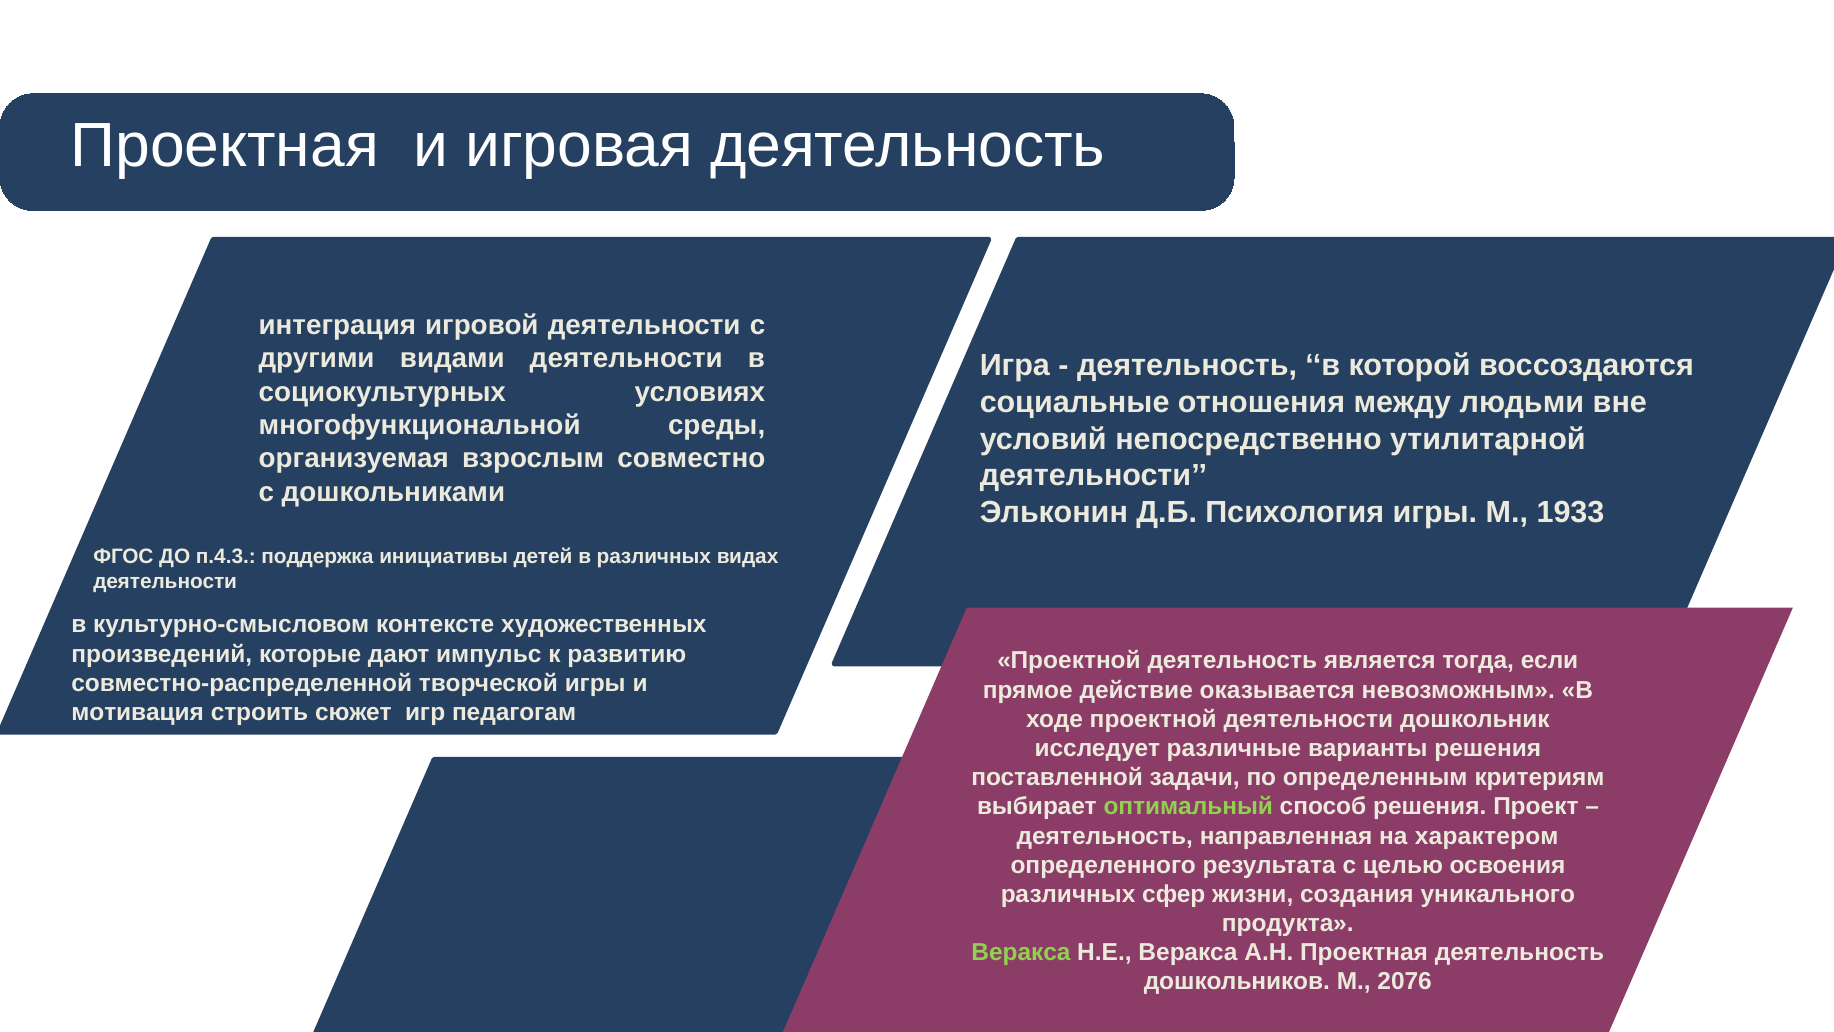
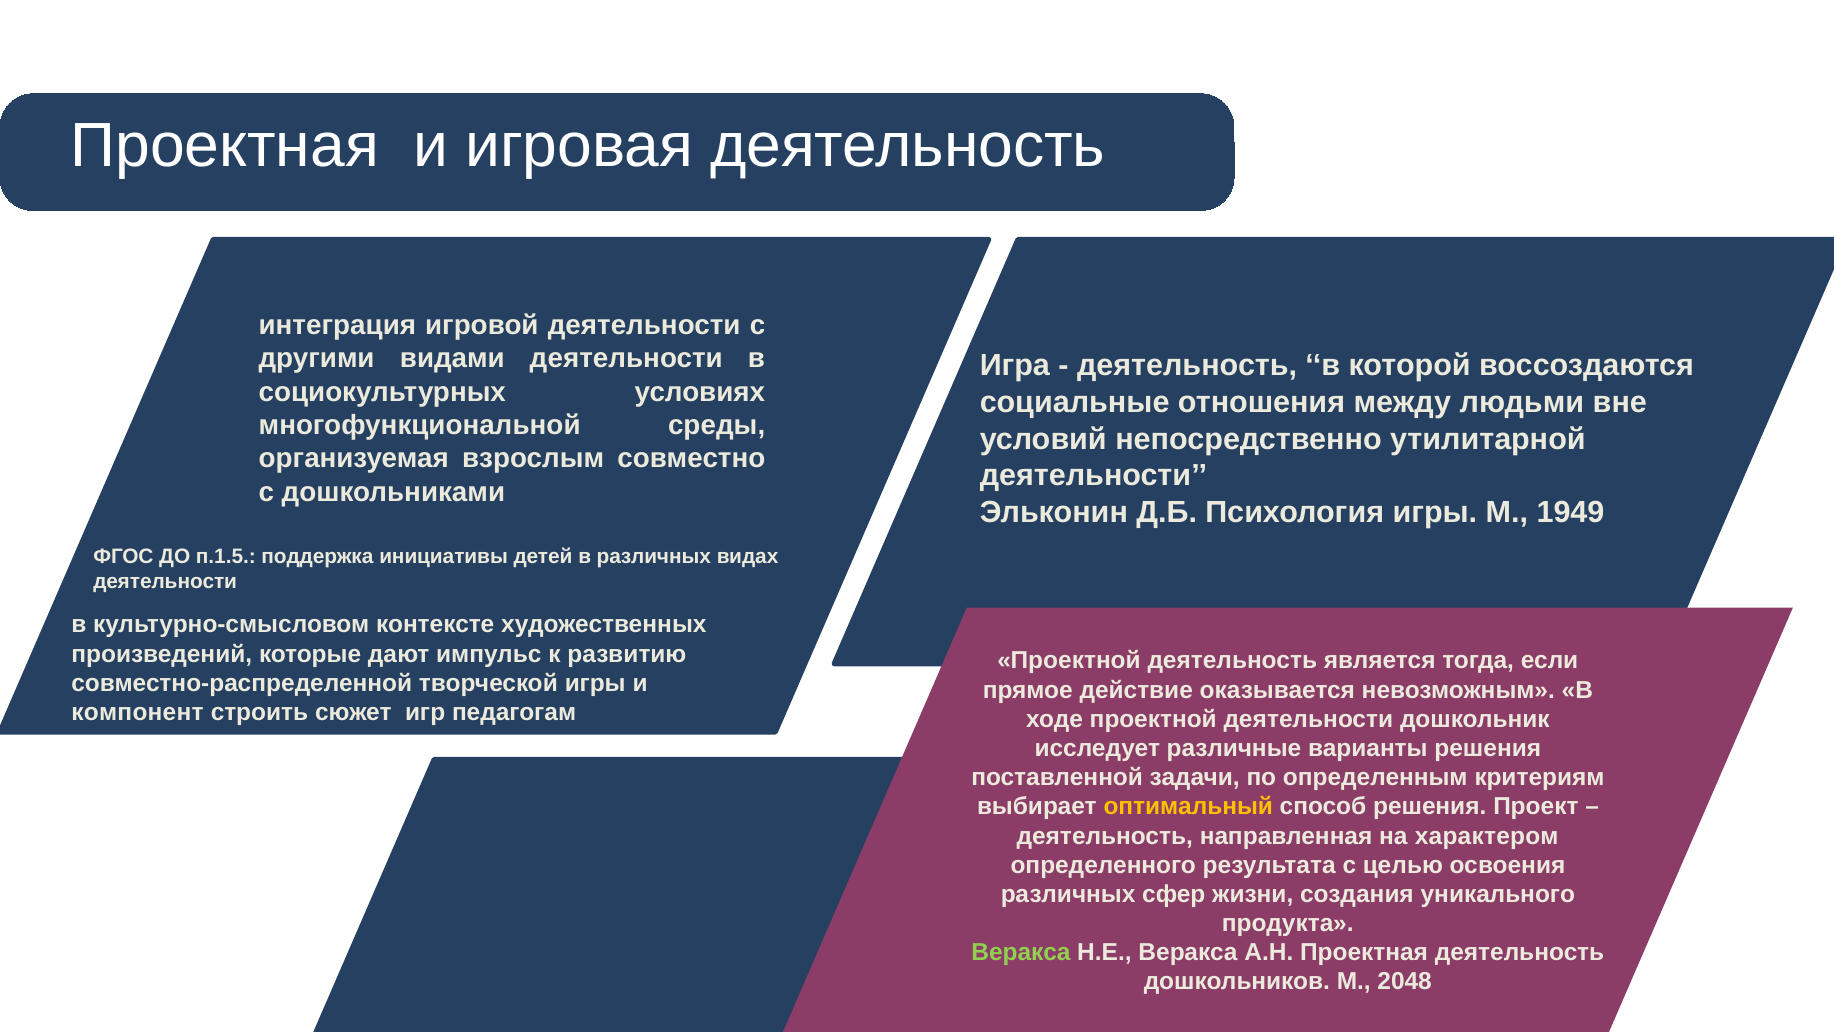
1933: 1933 -> 1949
п.4.3: п.4.3 -> п.1.5
мотивация: мотивация -> компонент
оптимальный colour: light green -> yellow
2076: 2076 -> 2048
